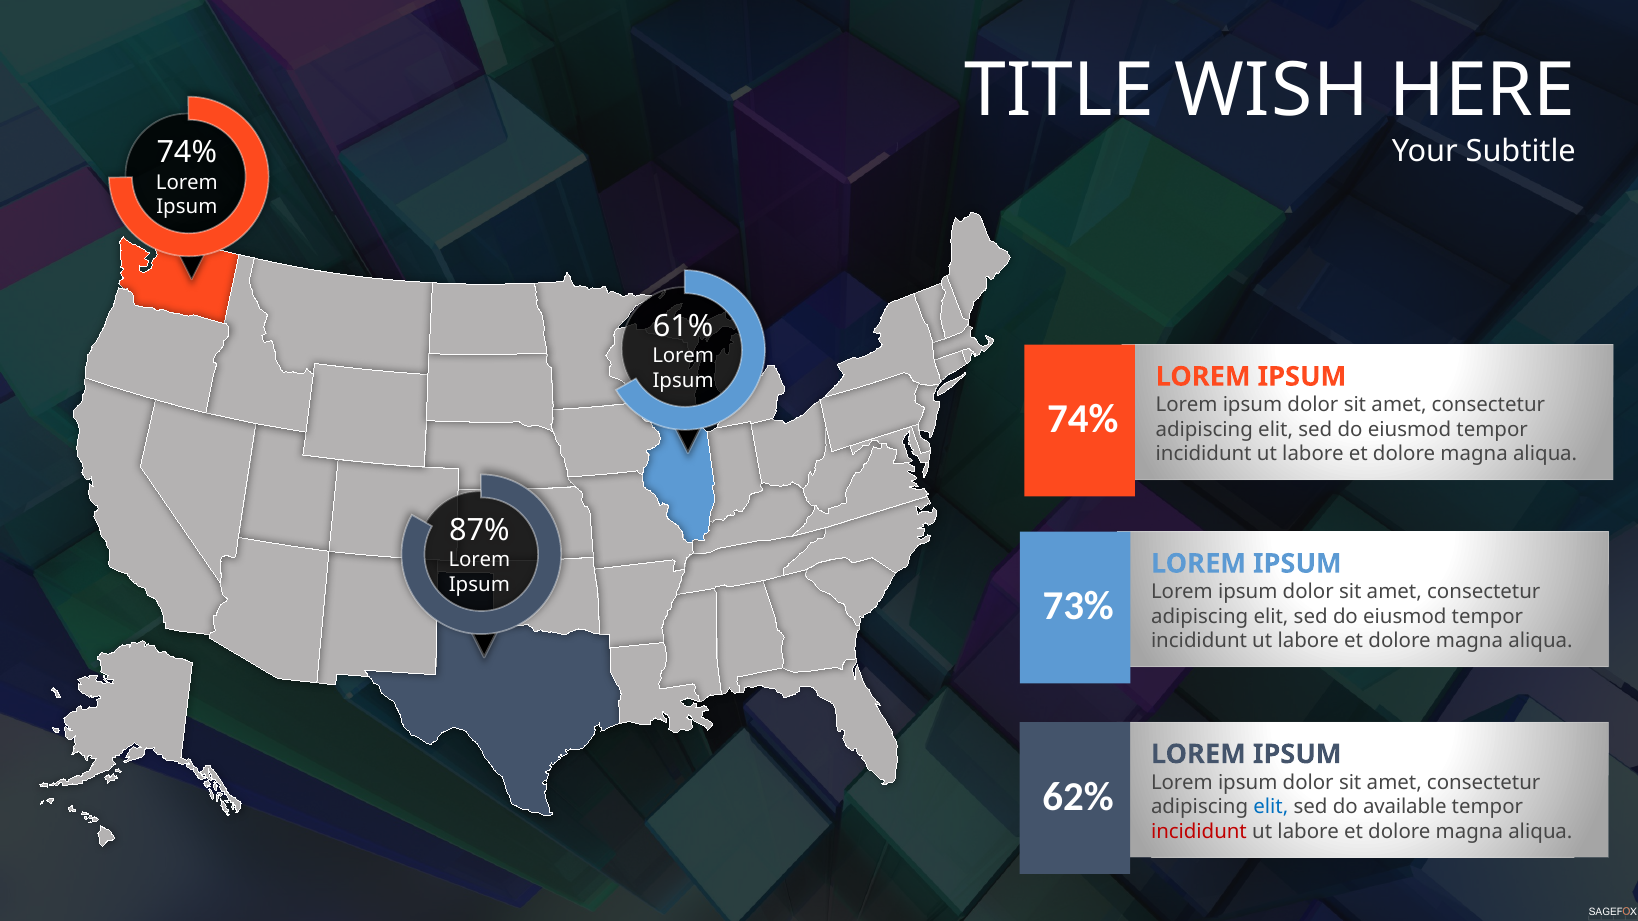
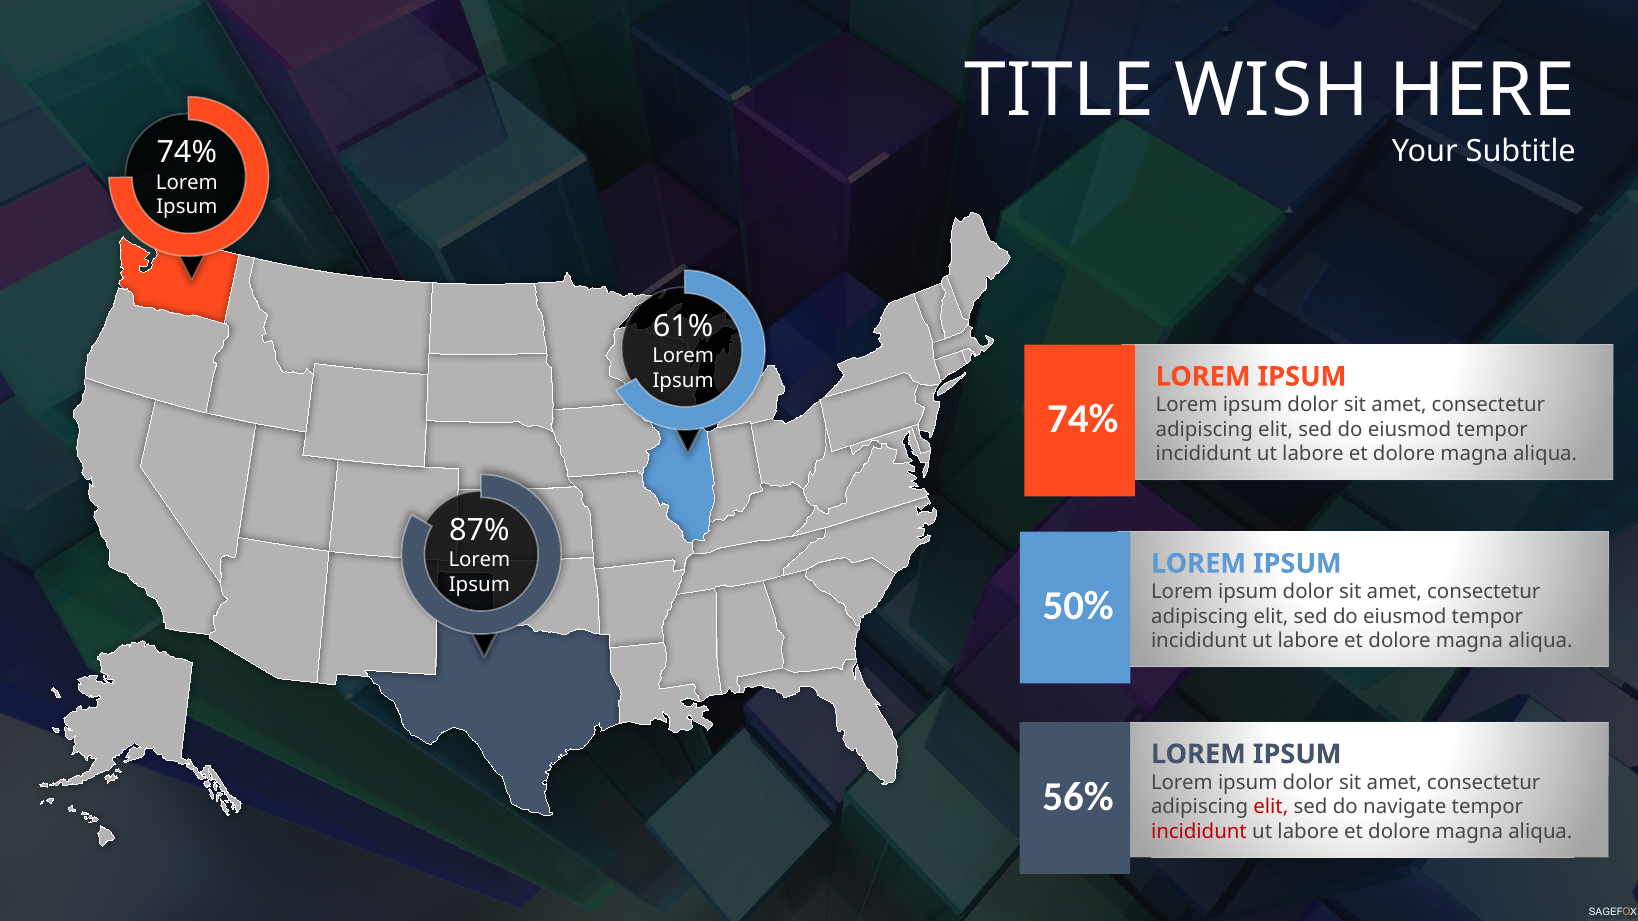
73%: 73% -> 50%
62%: 62% -> 56%
elit at (1271, 807) colour: blue -> red
available: available -> navigate
